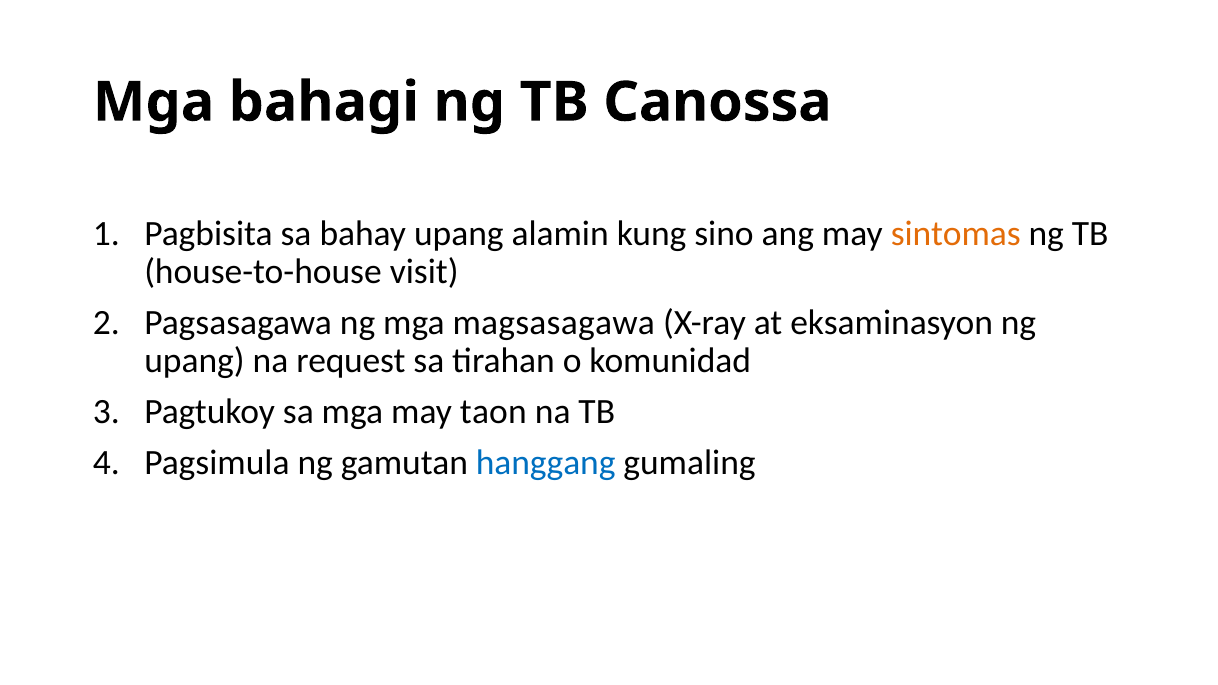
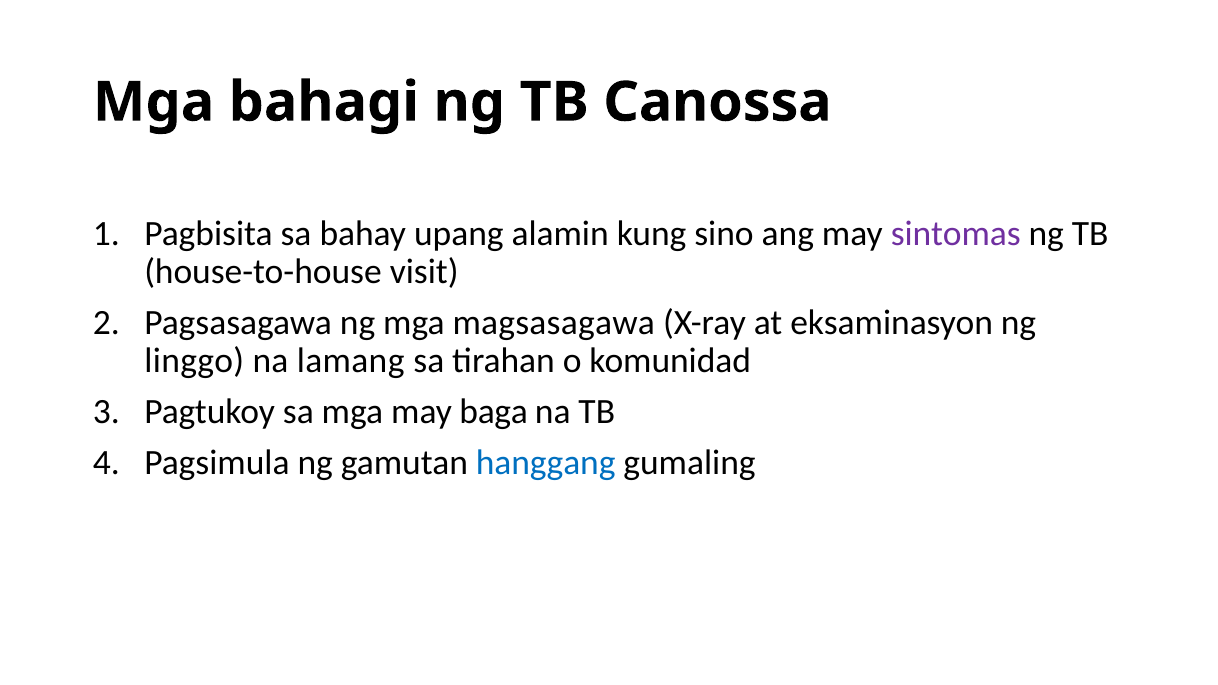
sintomas colour: orange -> purple
upang at (194, 361): upang -> linggo
request: request -> lamang
taon: taon -> baga
